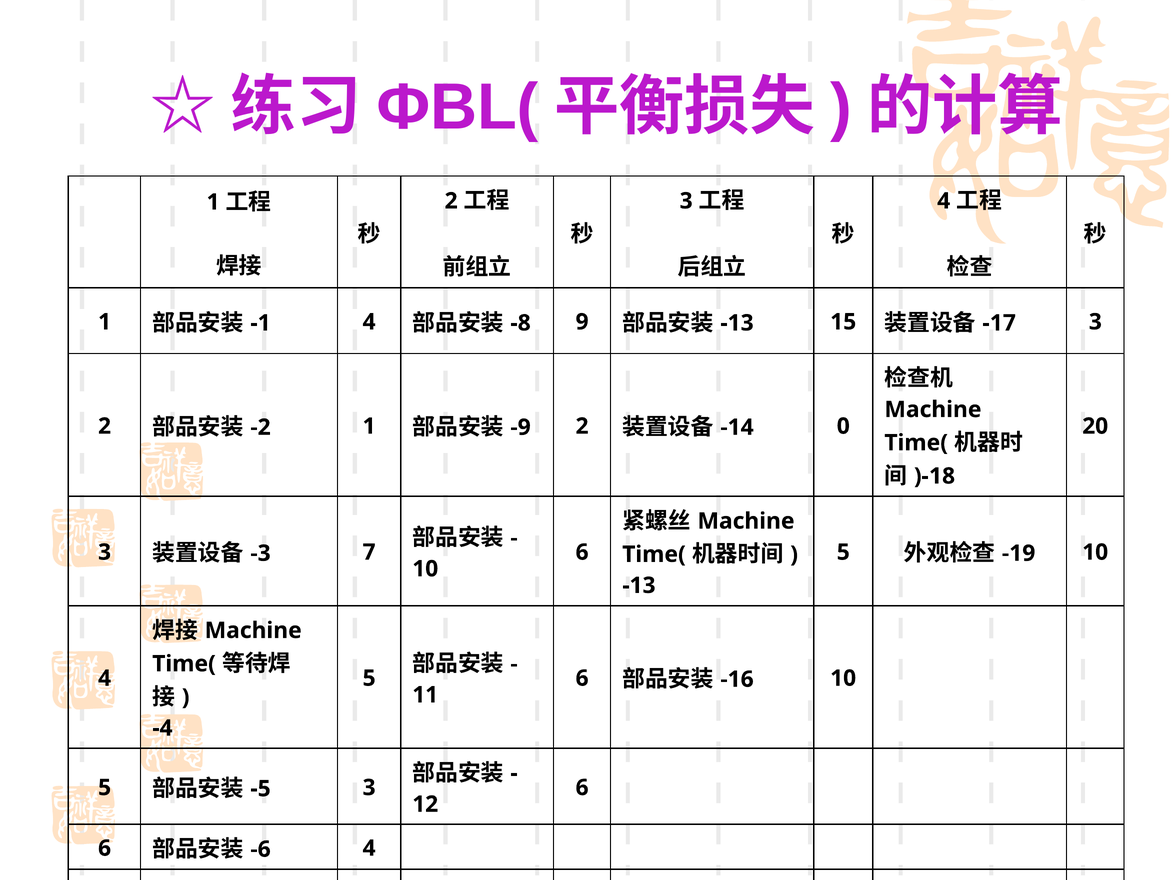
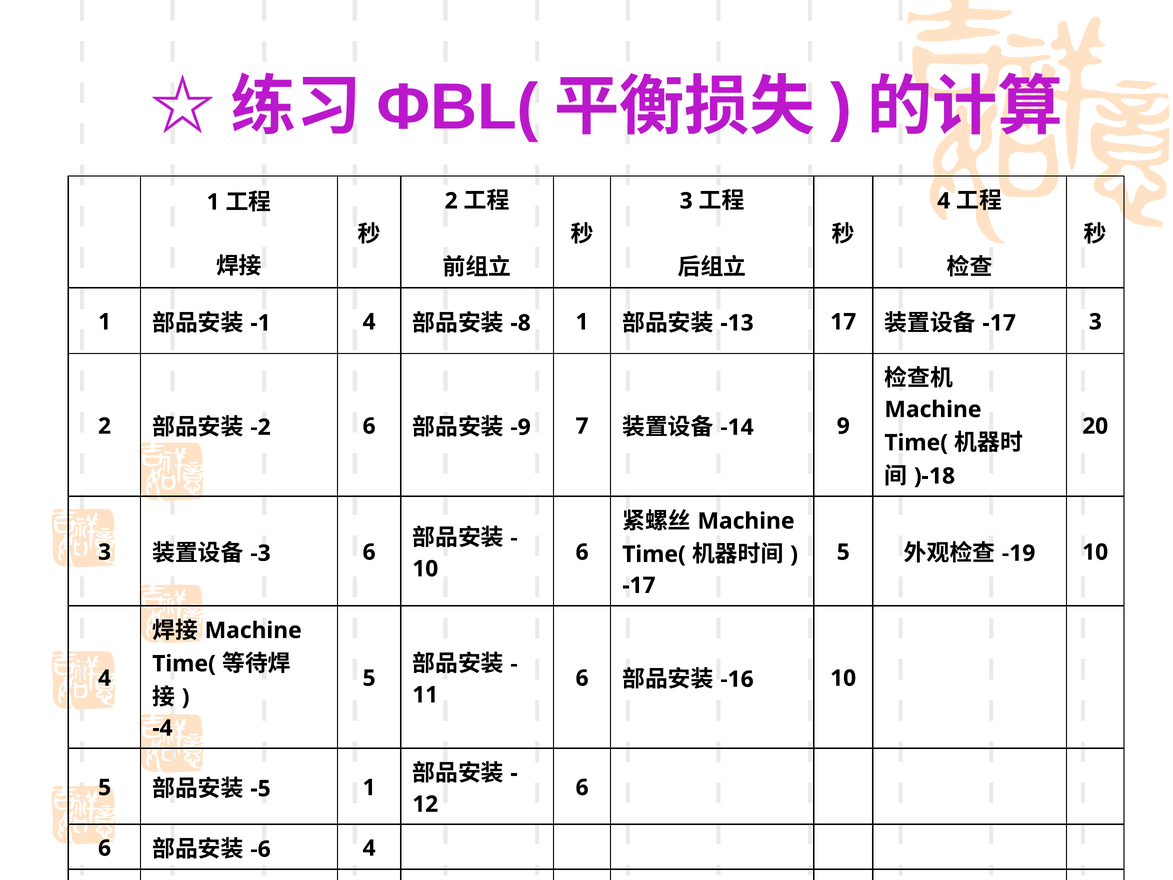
9 at (582, 322): 9 -> 1
15: 15 -> 17
1 at (369, 426): 1 -> 6
2 at (582, 426): 2 -> 7
0: 0 -> 9
7 at (369, 552): 7 -> 6
-13 at (639, 585): -13 -> -17
3 at (369, 787): 3 -> 1
